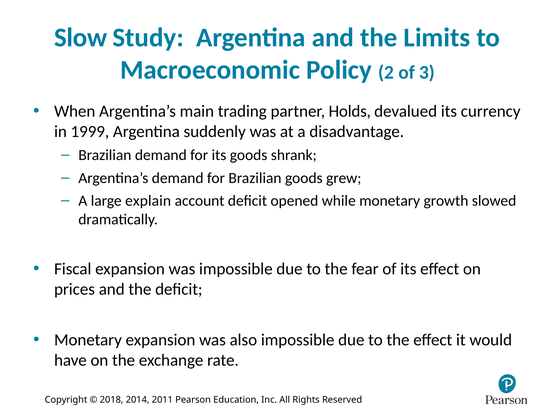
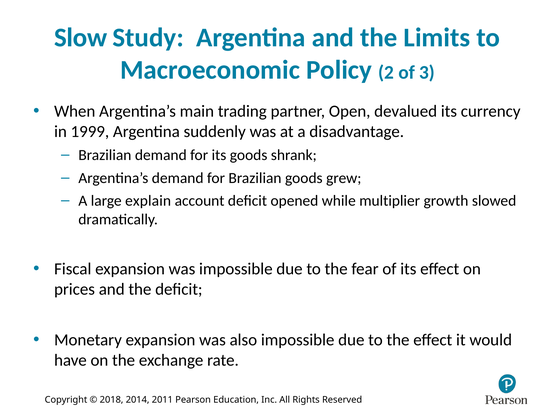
Holds: Holds -> Open
while monetary: monetary -> multiplier
